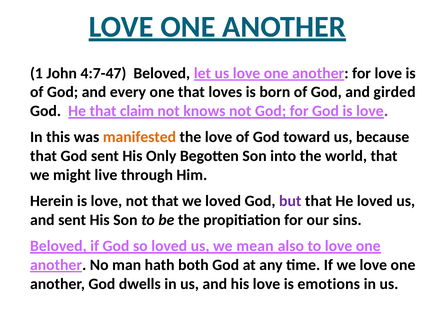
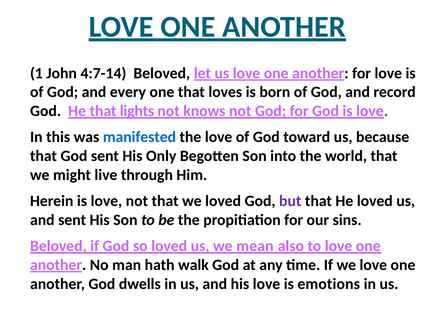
4:7-47: 4:7-47 -> 4:7-14
girded: girded -> record
claim: claim -> lights
manifested colour: orange -> blue
both: both -> walk
